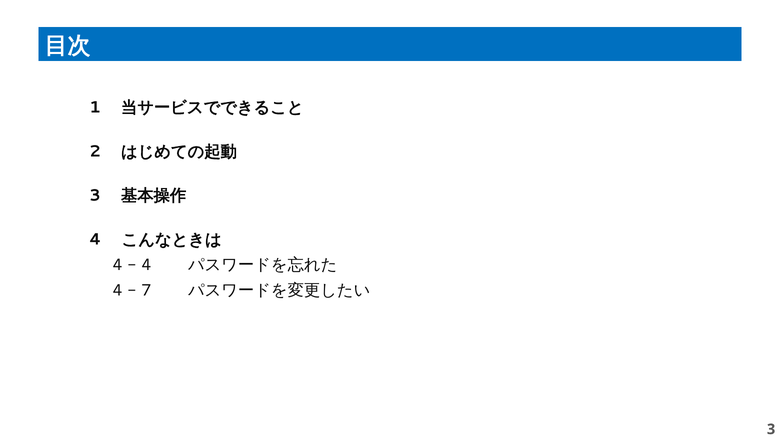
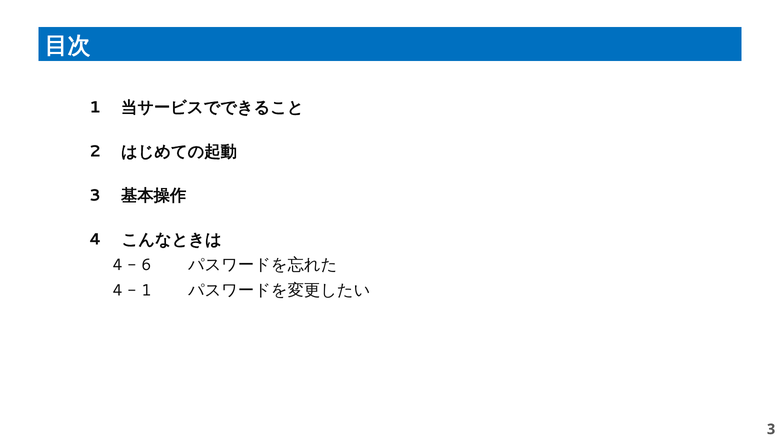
4 at (146, 265): 4 -> 6
7 at (146, 290): 7 -> 1
